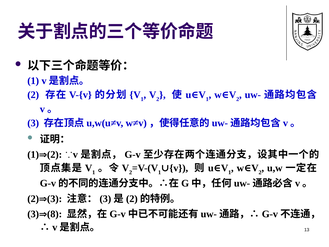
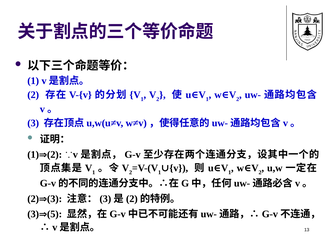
8: 8 -> 5
